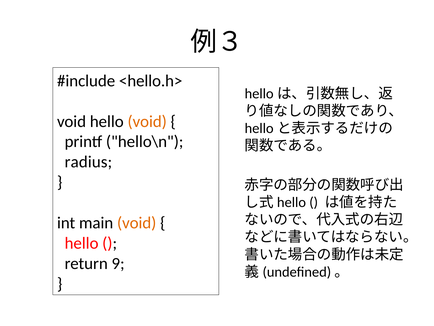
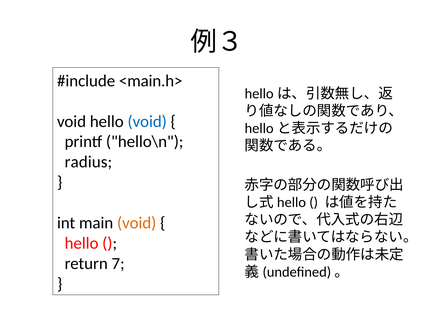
<hello.h>: <hello.h> -> <main.h>
void at (147, 121) colour: orange -> blue
9: 9 -> 7
